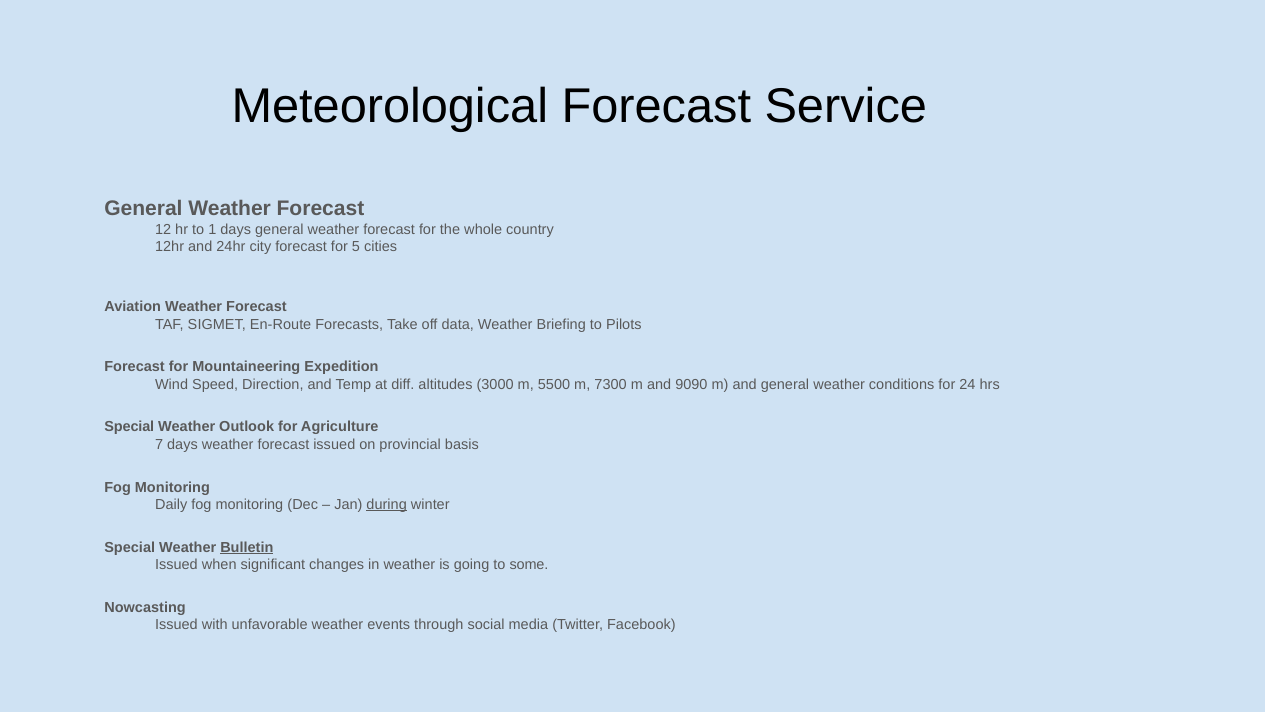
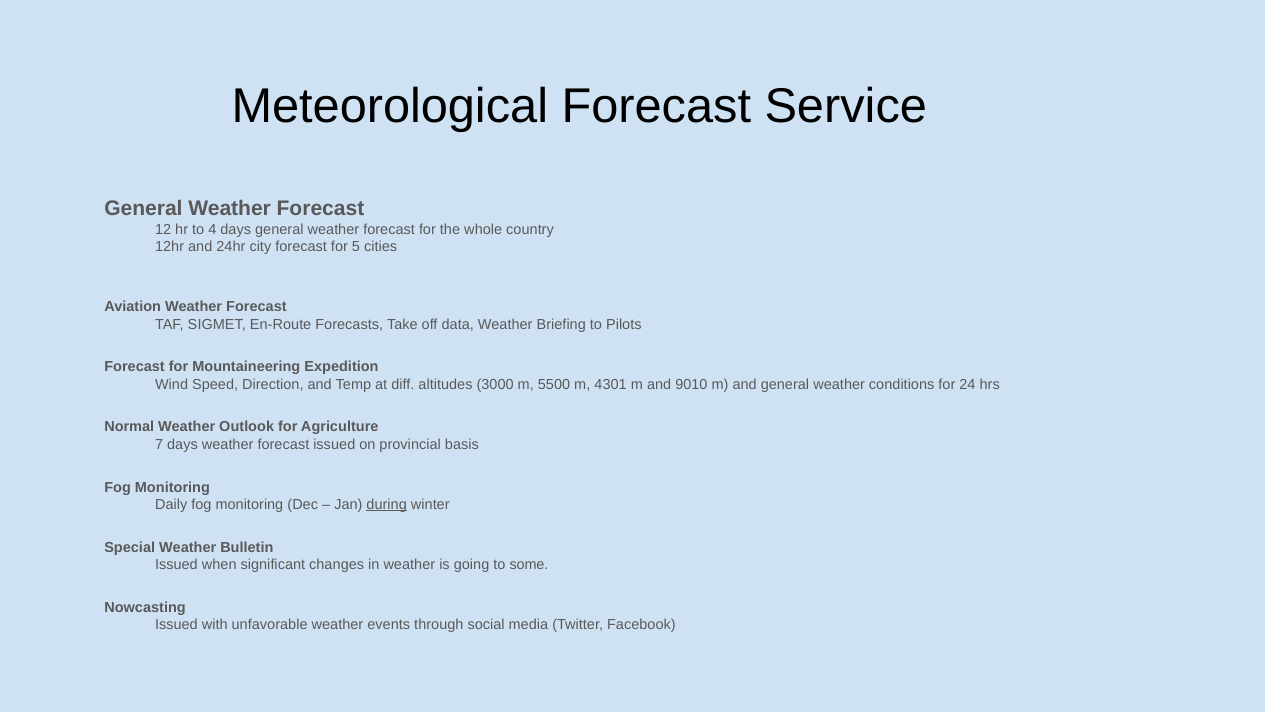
1: 1 -> 4
7300: 7300 -> 4301
9090: 9090 -> 9010
Special at (129, 427): Special -> Normal
Bulletin underline: present -> none
